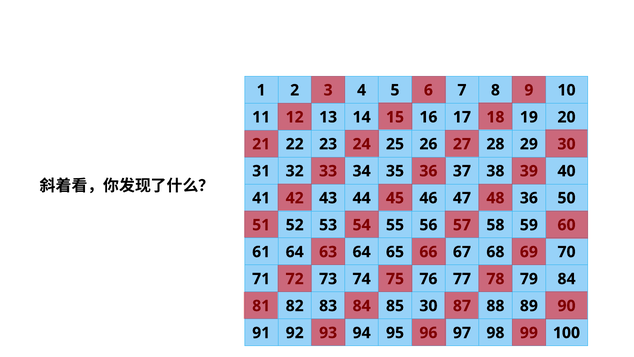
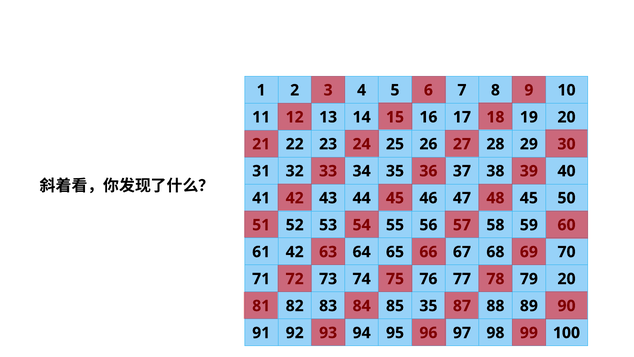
36 at (529, 198): 36 -> 45
61 64: 64 -> 42
79 84: 84 -> 20
85 30: 30 -> 35
